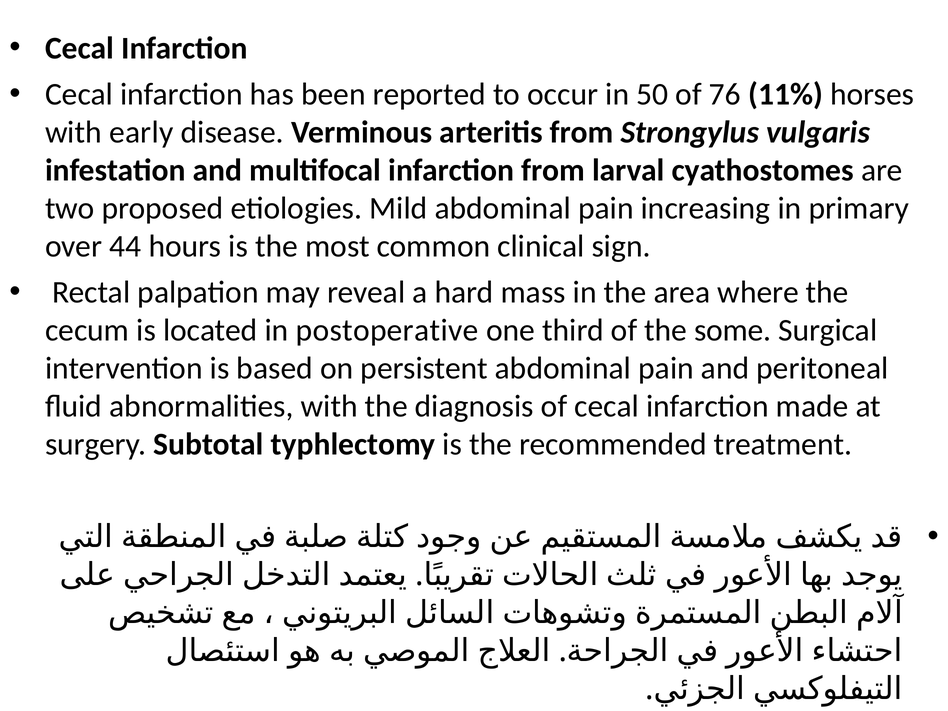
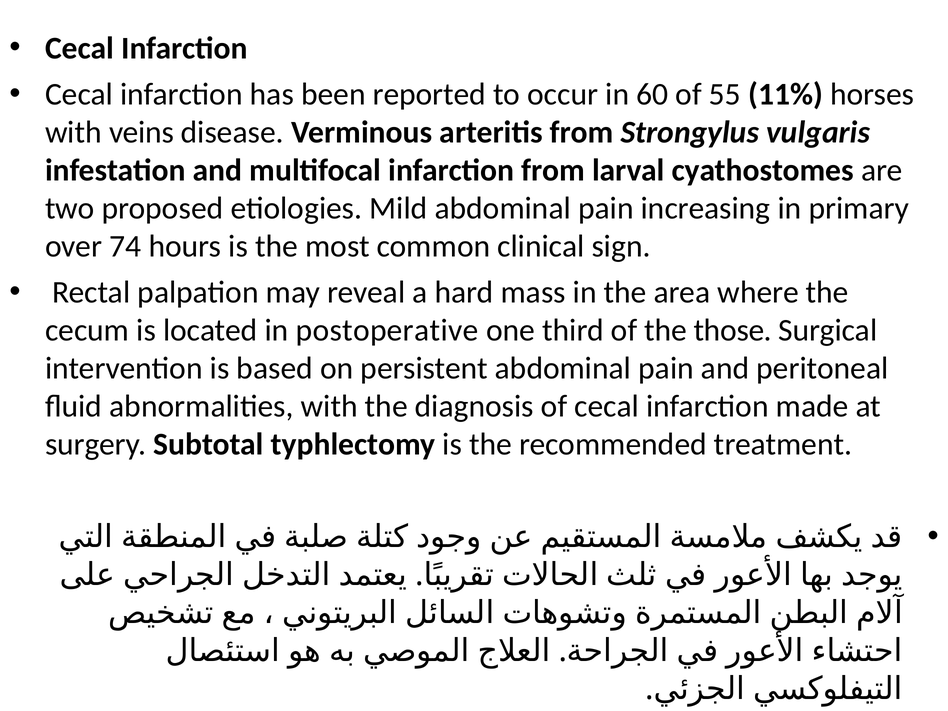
50: 50 -> 60
76: 76 -> 55
early: early -> veins
44: 44 -> 74
some: some -> those
